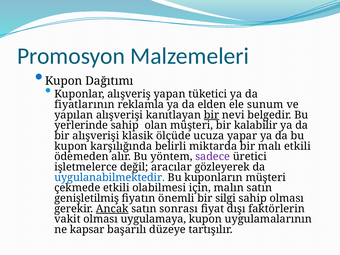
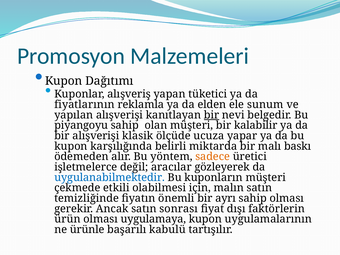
yerlerinde: yerlerinde -> piyangoyu
malı etkili: etkili -> baskı
sadece colour: purple -> orange
genişletilmiş: genişletilmiş -> temizliğinde
silgi: silgi -> ayrı
Ancak underline: present -> none
vakit: vakit -> ürün
kapsar: kapsar -> ürünle
düzeye: düzeye -> kabulü
